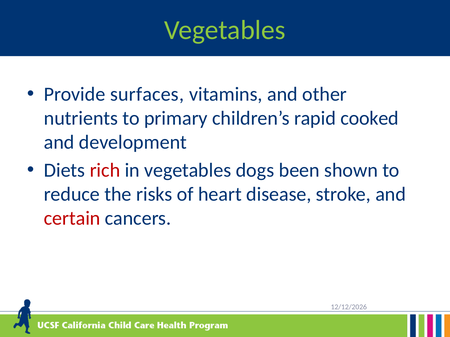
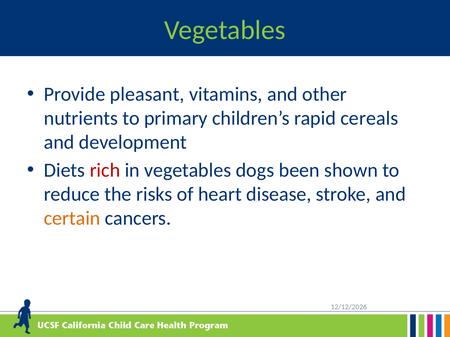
surfaces: surfaces -> pleasant
cooked: cooked -> cereals
certain colour: red -> orange
